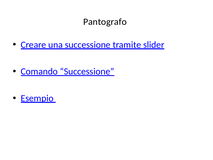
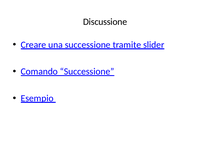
Pantografo: Pantografo -> Discussione
